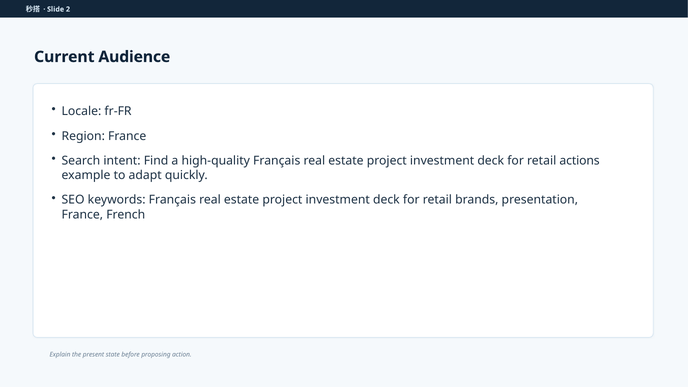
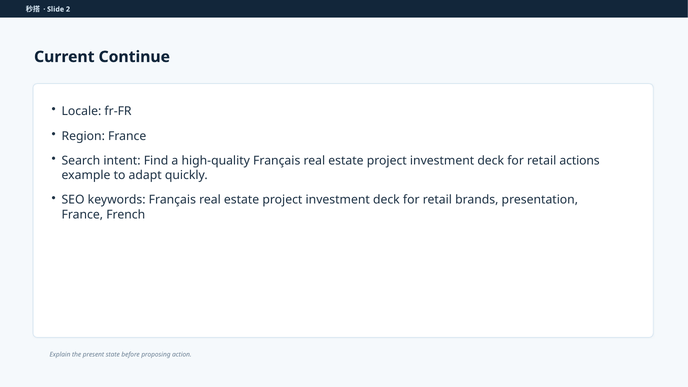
Audience: Audience -> Continue
